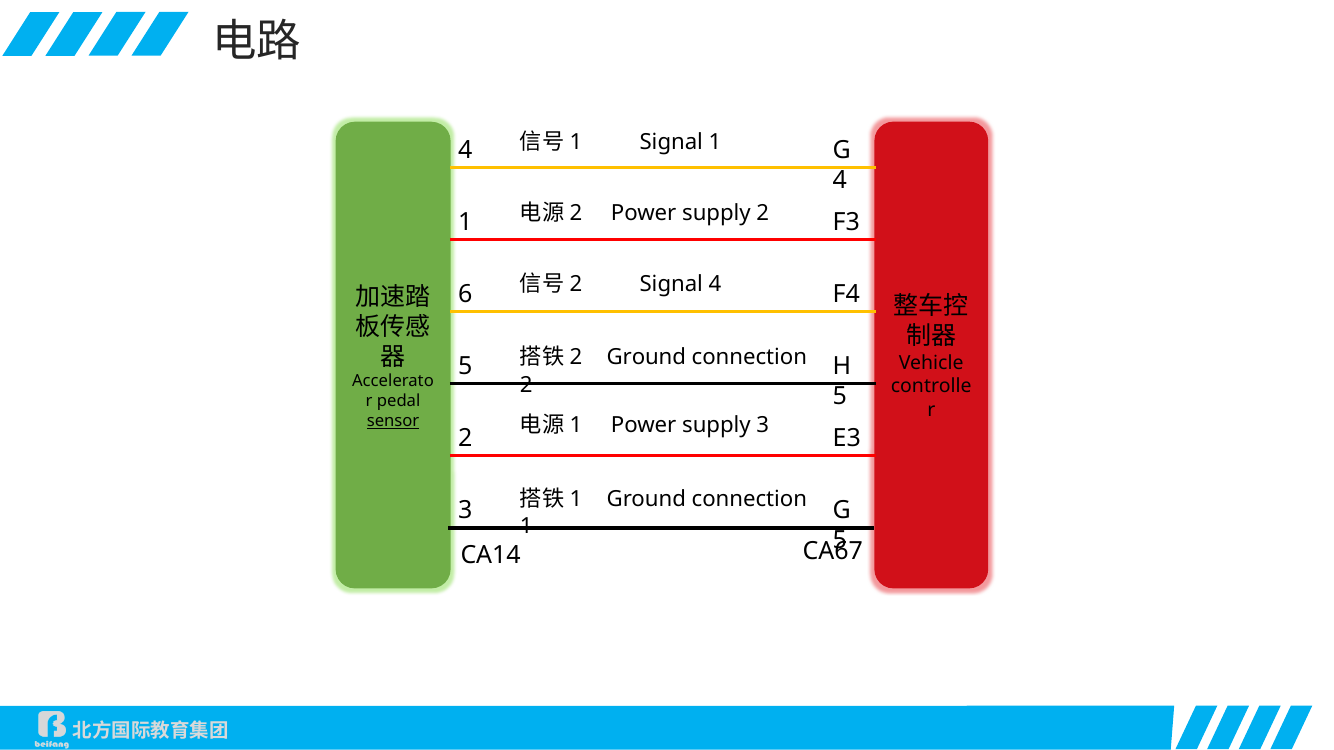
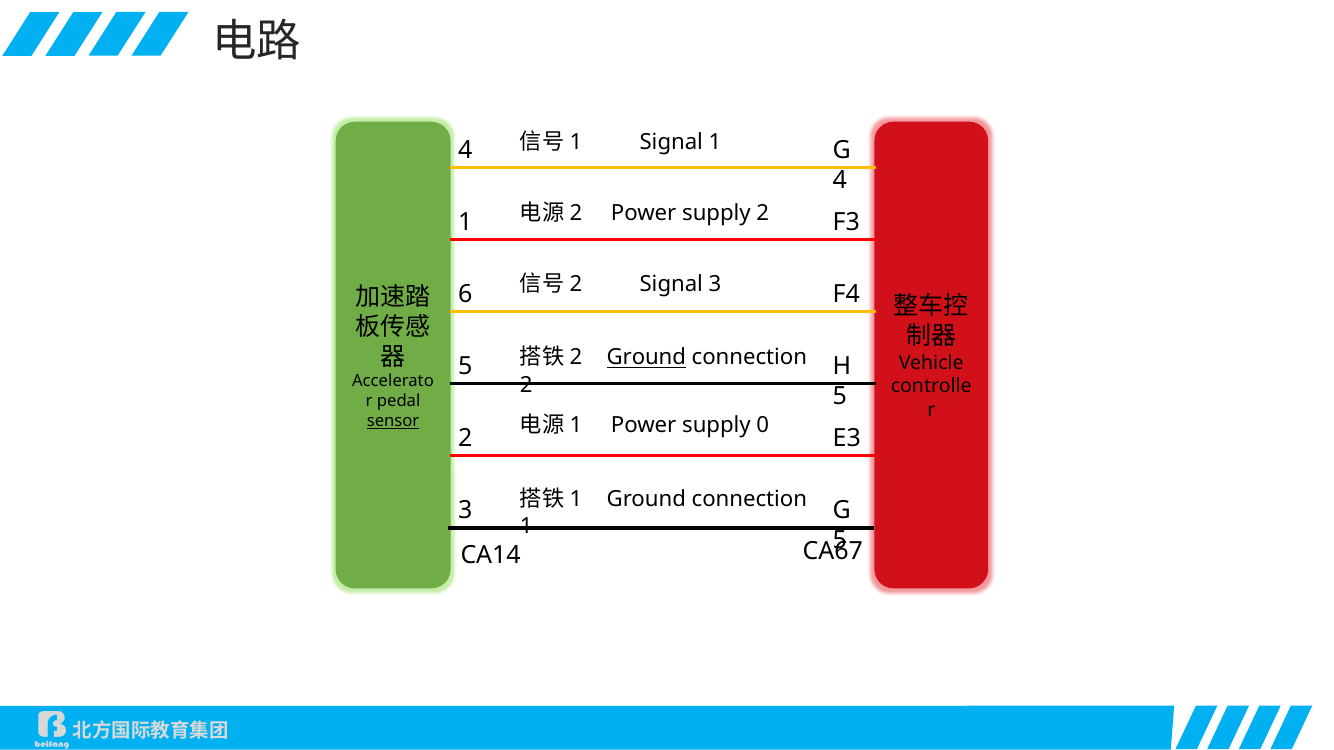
Signal 4: 4 -> 3
Ground at (646, 358) underline: none -> present
supply 3: 3 -> 0
